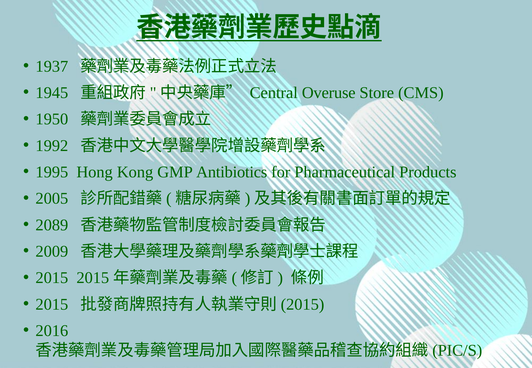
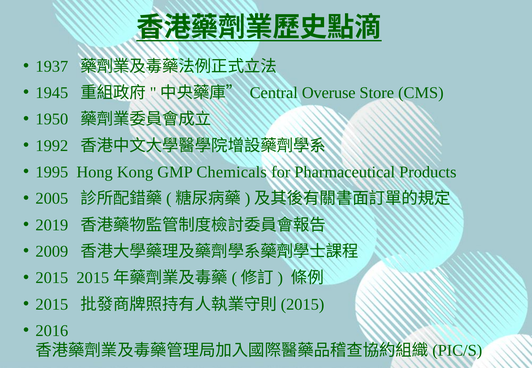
Antibiotics: Antibiotics -> Chemicals
2089: 2089 -> 2019
